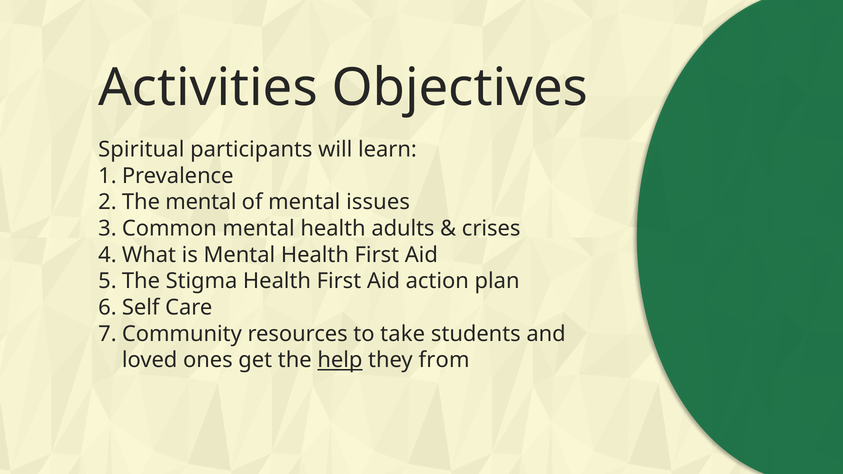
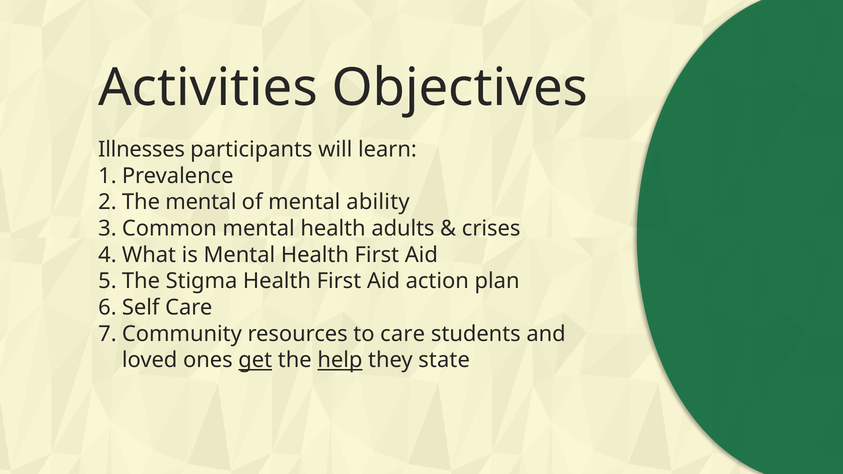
Spiritual: Spiritual -> Illnesses
issues: issues -> ability
to take: take -> care
get underline: none -> present
from: from -> state
